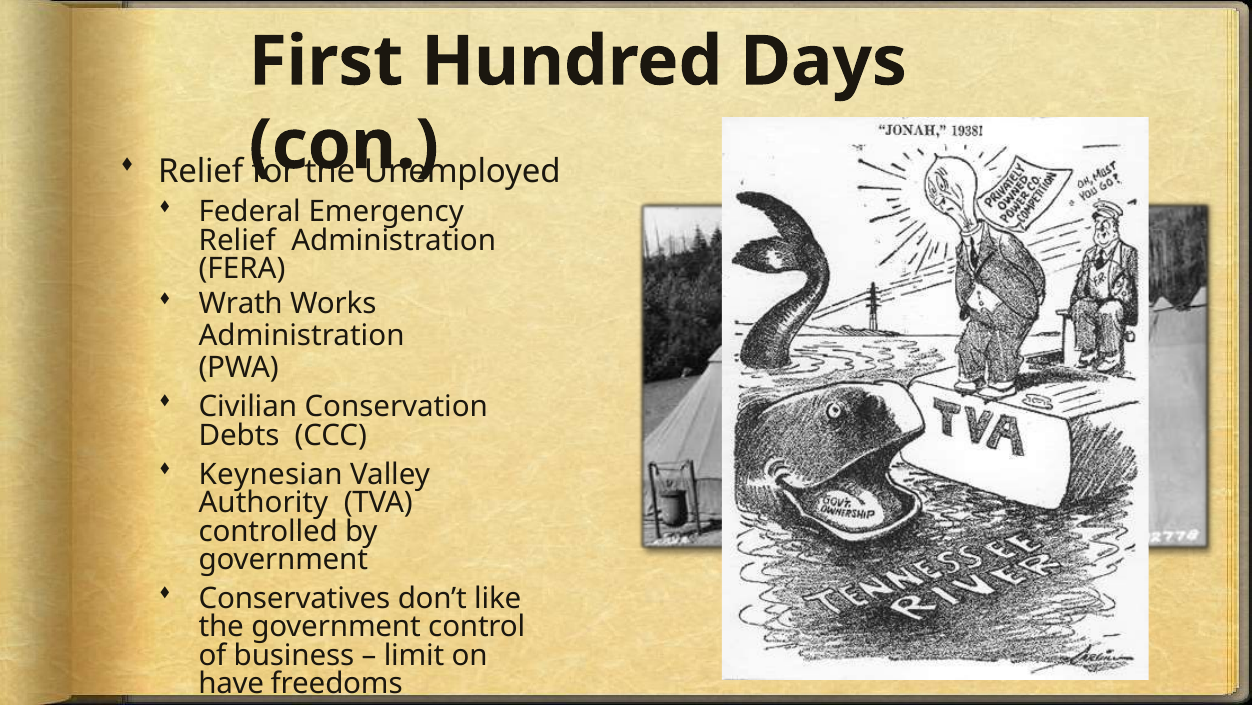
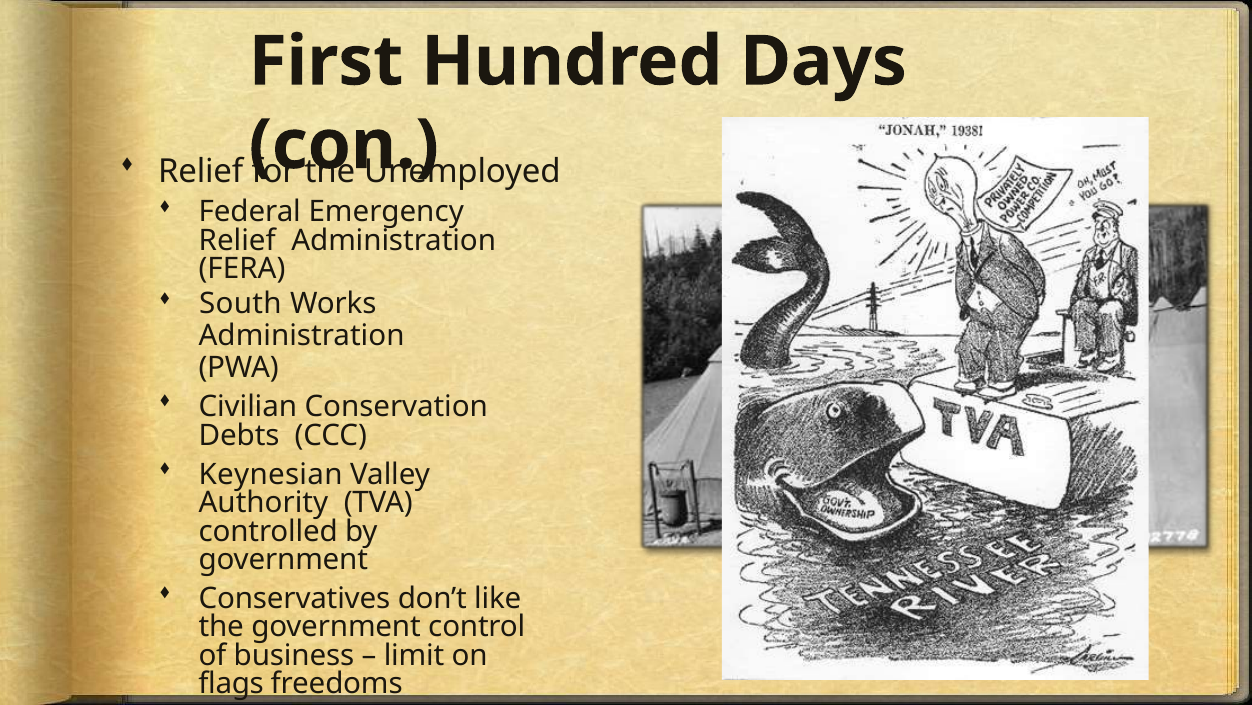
Wrath: Wrath -> South
have: have -> flags
